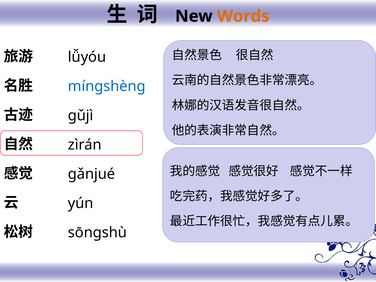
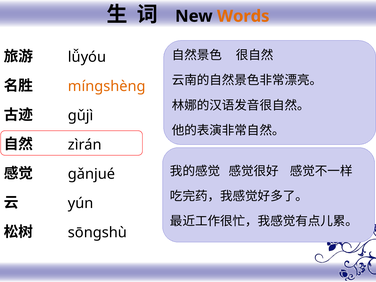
míngshèng colour: blue -> orange
